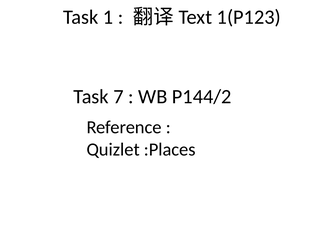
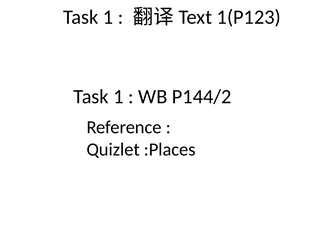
7 at (118, 96): 7 -> 1
